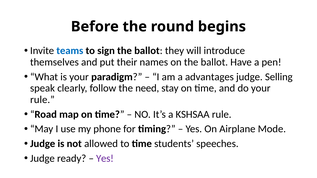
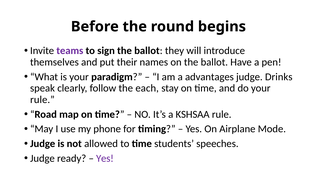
teams colour: blue -> purple
Selling: Selling -> Drinks
need: need -> each
